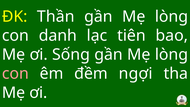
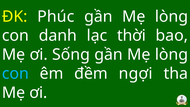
Thần: Thần -> Phúc
tiên: tiên -> thời
con at (15, 74) colour: pink -> light blue
